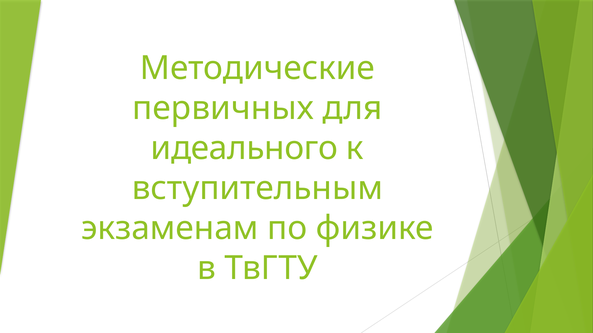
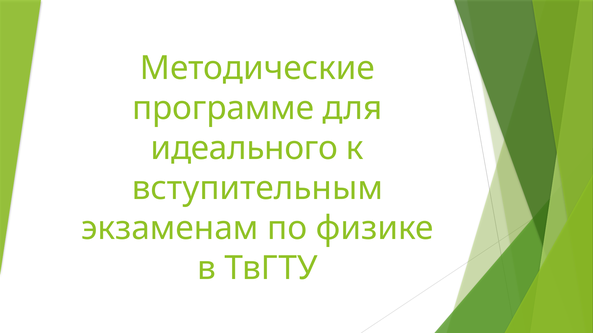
первичных: первичных -> программе
